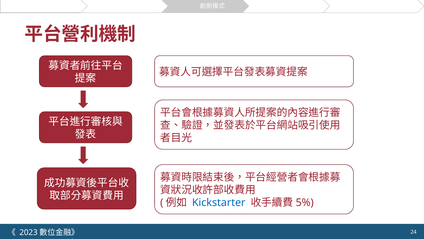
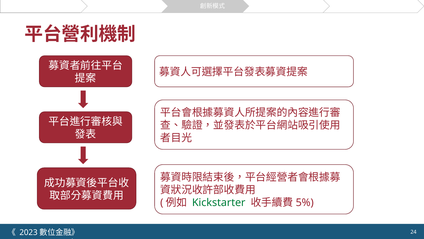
Kickstarter colour: blue -> green
